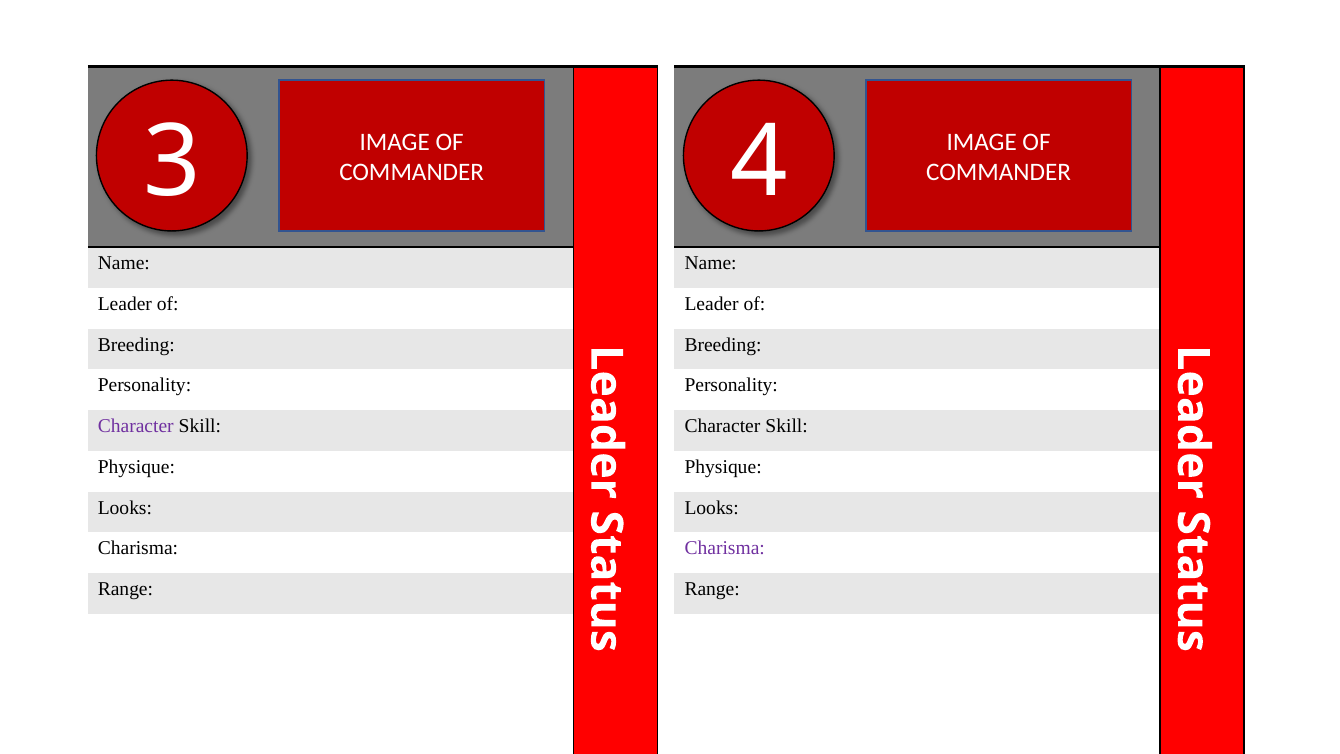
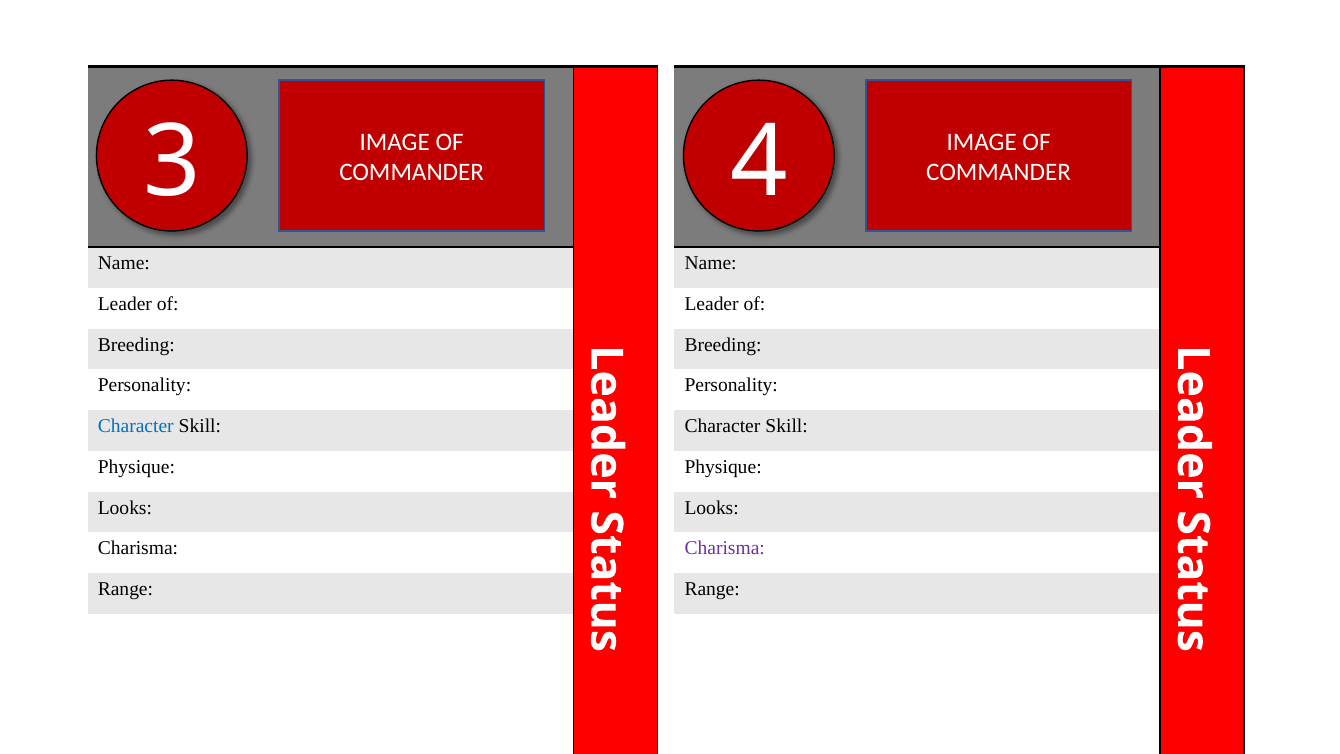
Character at (136, 426) colour: purple -> blue
